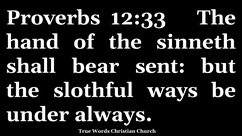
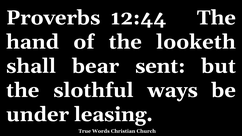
12:33: 12:33 -> 12:44
sinneth: sinneth -> looketh
always: always -> leasing
